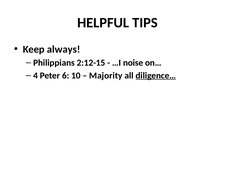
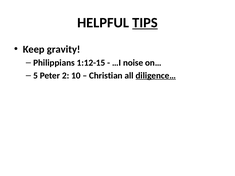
TIPS underline: none -> present
always: always -> gravity
2:12-15: 2:12-15 -> 1:12-15
4: 4 -> 5
6: 6 -> 2
Majority: Majority -> Christian
